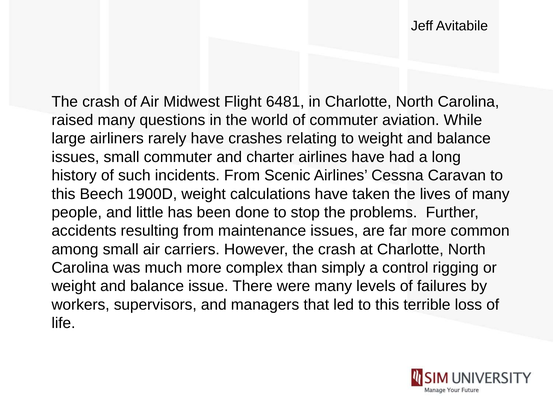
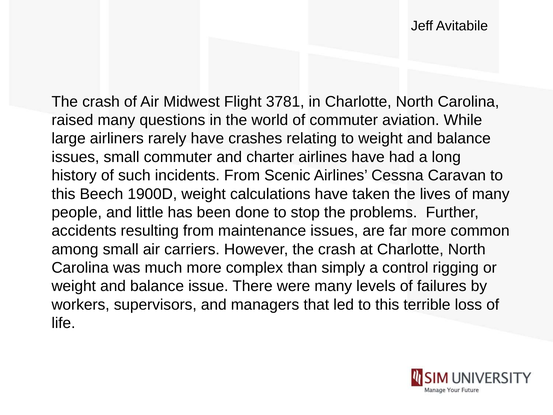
6481: 6481 -> 3781
